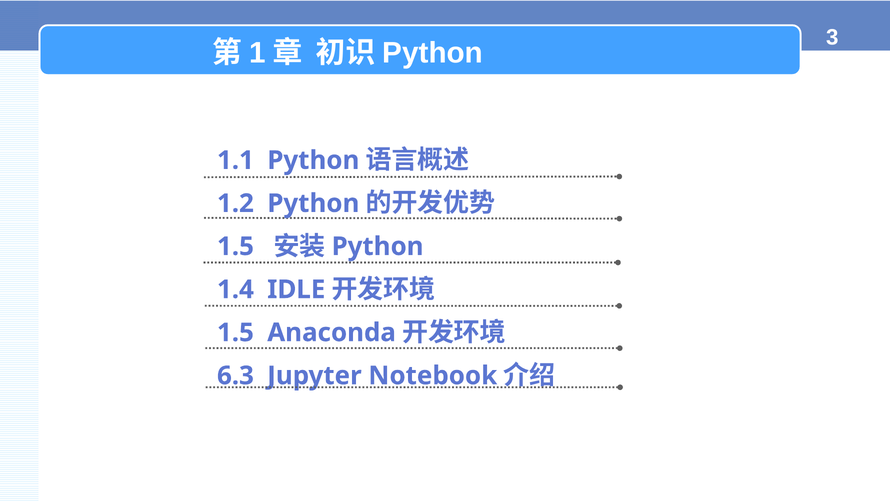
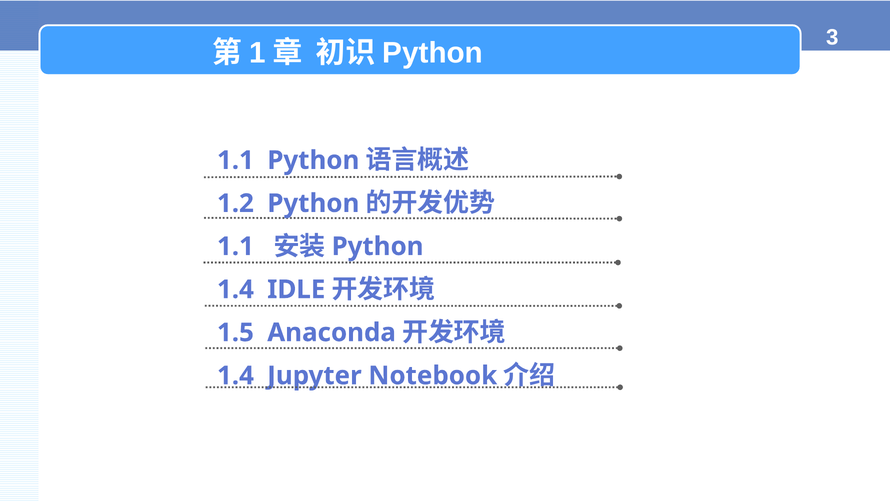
1.5 at (235, 246): 1.5 -> 1.1
6.3 at (235, 375): 6.3 -> 1.4
